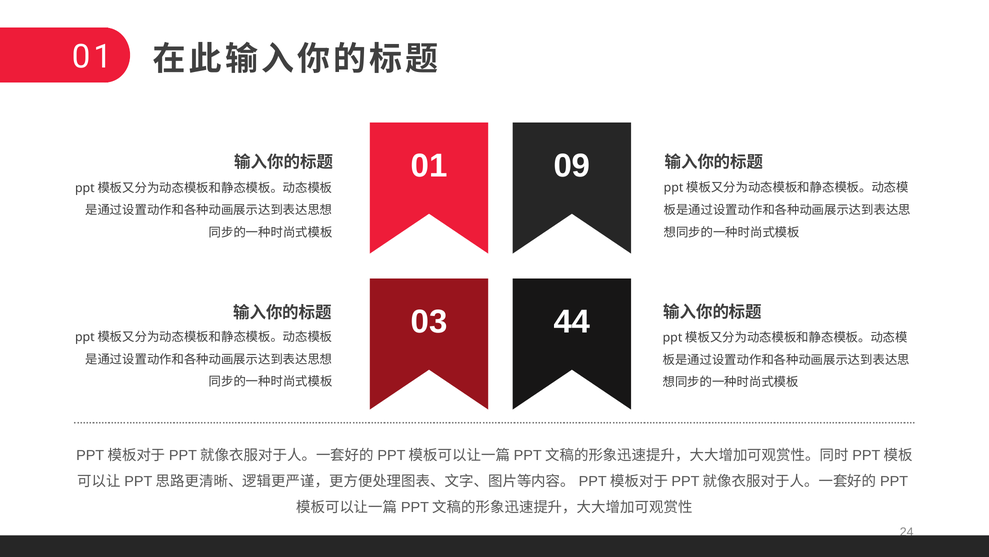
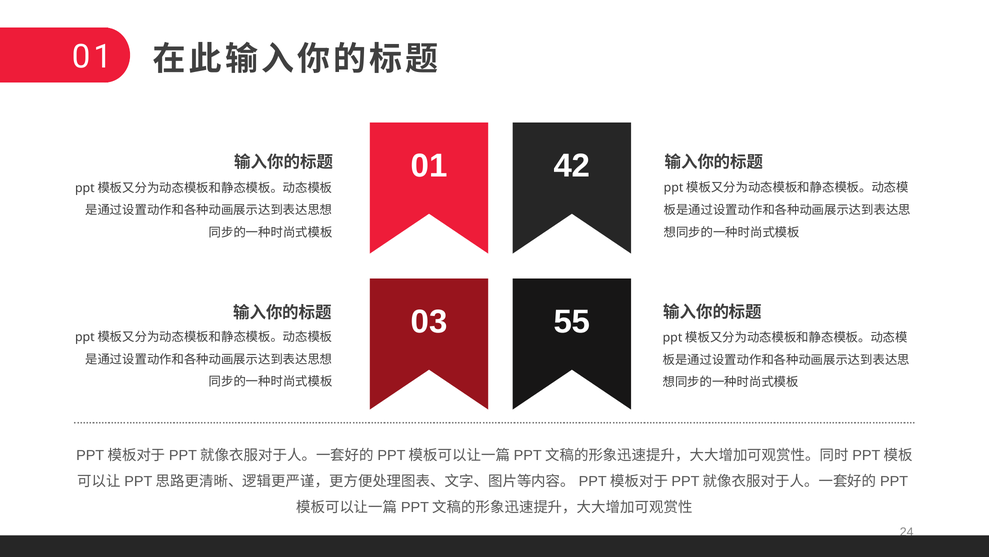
09: 09 -> 42
44: 44 -> 55
